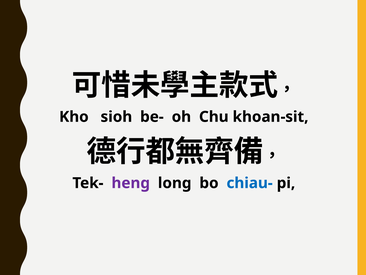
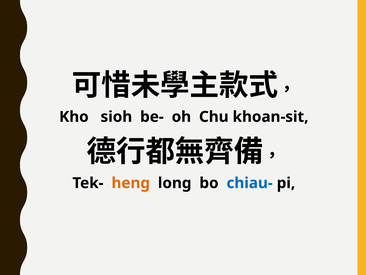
heng colour: purple -> orange
